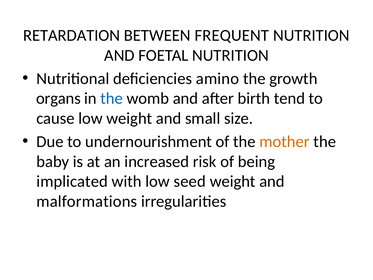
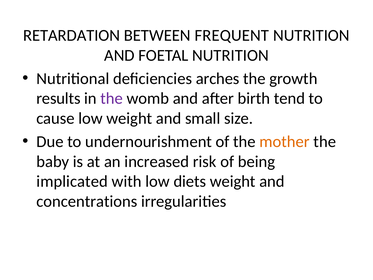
amino: amino -> arches
organs: organs -> results
the at (112, 98) colour: blue -> purple
seed: seed -> diets
malformations: malformations -> concentrations
